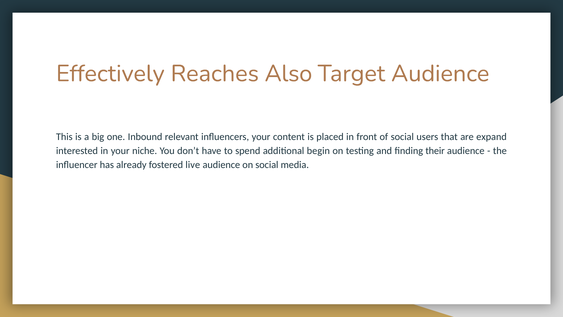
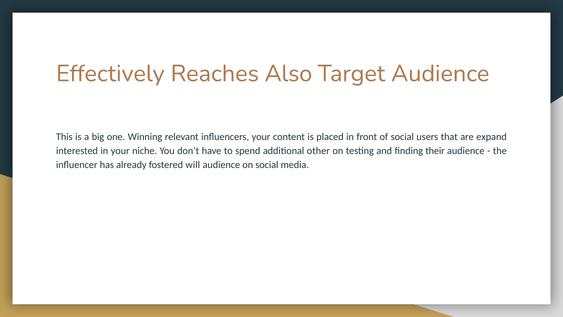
Inbound: Inbound -> Winning
begin: begin -> other
live: live -> will
